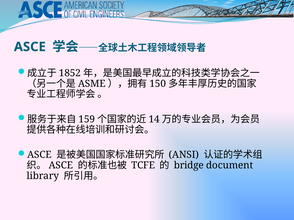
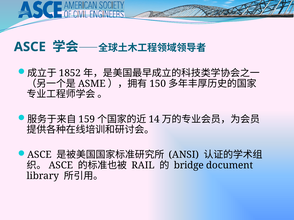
TCFE: TCFE -> RAIL
